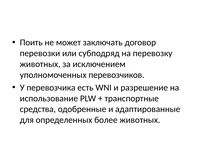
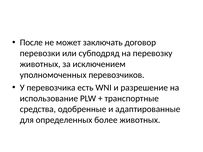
Поить: Поить -> После
